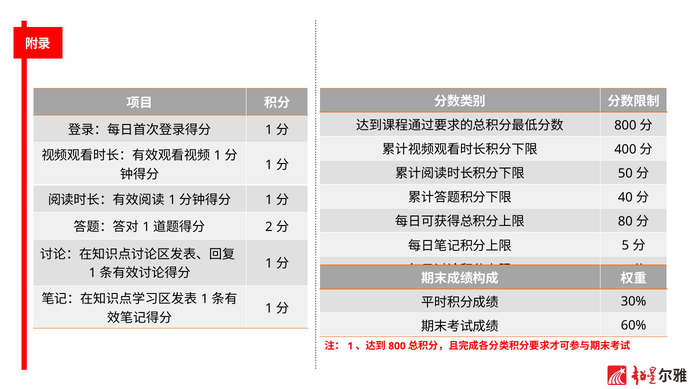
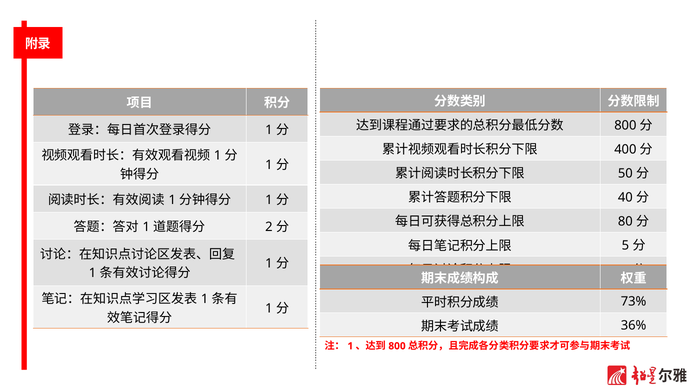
30%: 30% -> 73%
60%: 60% -> 36%
